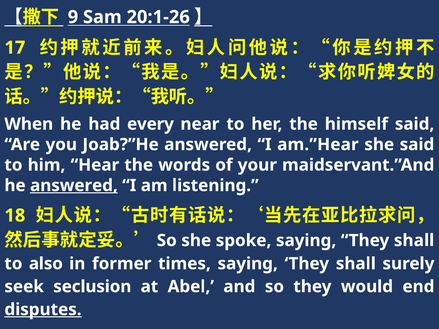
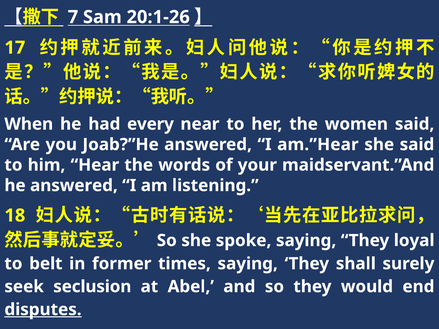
9: 9 -> 7
himself: himself -> women
answered at (74, 186) underline: present -> none
spoke saying They shall: shall -> loyal
also: also -> belt
